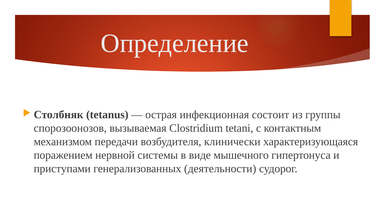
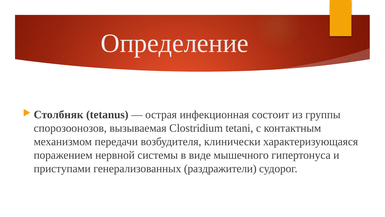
деятельности: деятельности -> раздражители
